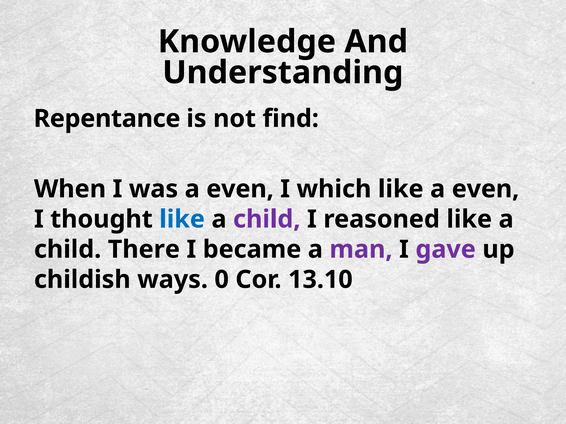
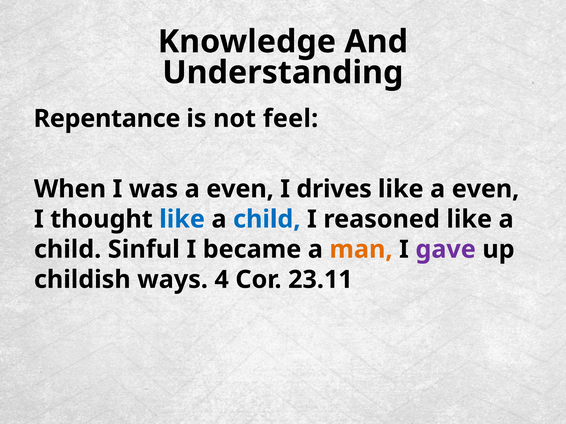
find: find -> feel
which: which -> drives
child at (267, 219) colour: purple -> blue
There: There -> Sinful
man colour: purple -> orange
0: 0 -> 4
13.10: 13.10 -> 23.11
